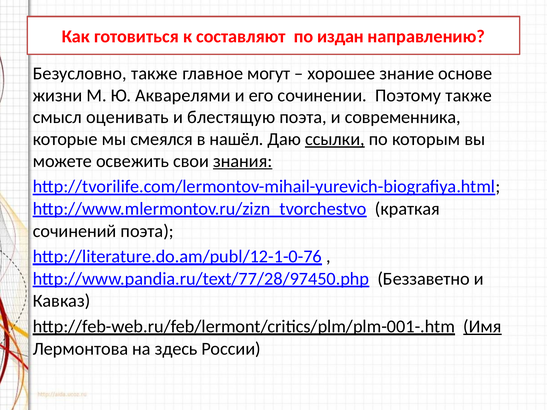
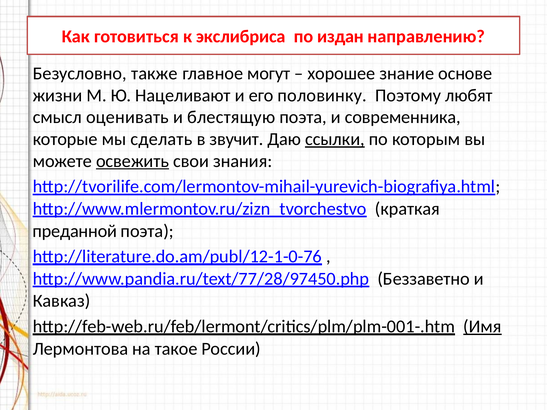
составляют: составляют -> экслибриса
Акварелями: Акварелями -> Нацеливают
сочинении: сочинении -> половинку
Поэтому также: также -> любят
смеялся: смеялся -> сделать
нашёл: нашёл -> звучит
освежить underline: none -> present
знания underline: present -> none
сочинений: сочинений -> преданной
здесь: здесь -> такое
